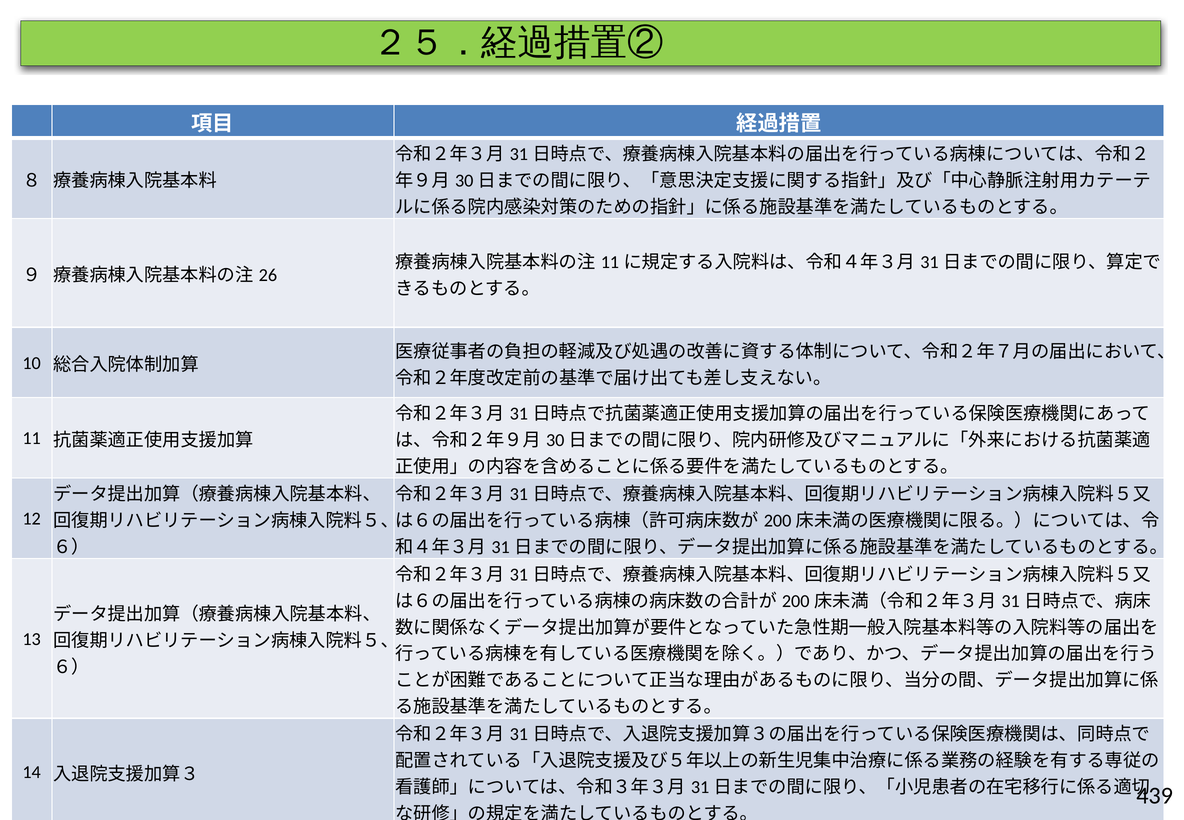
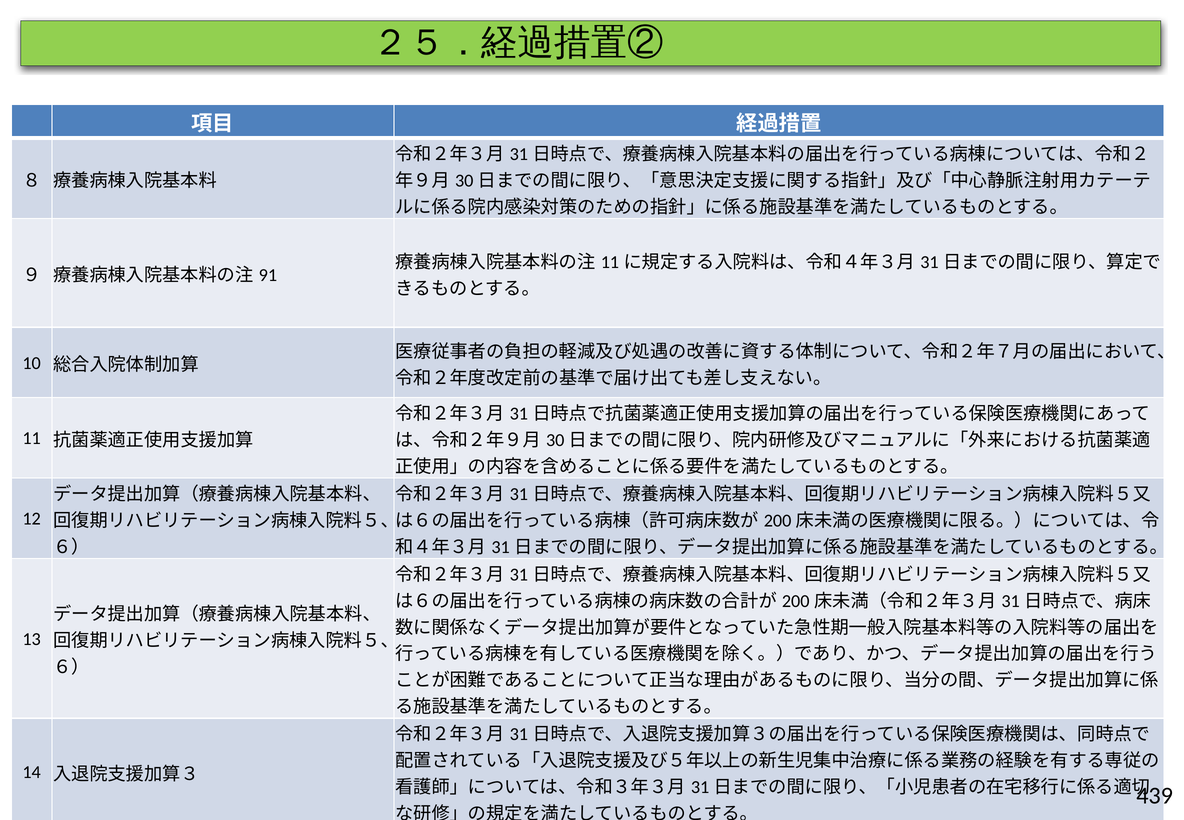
26: 26 -> 91
